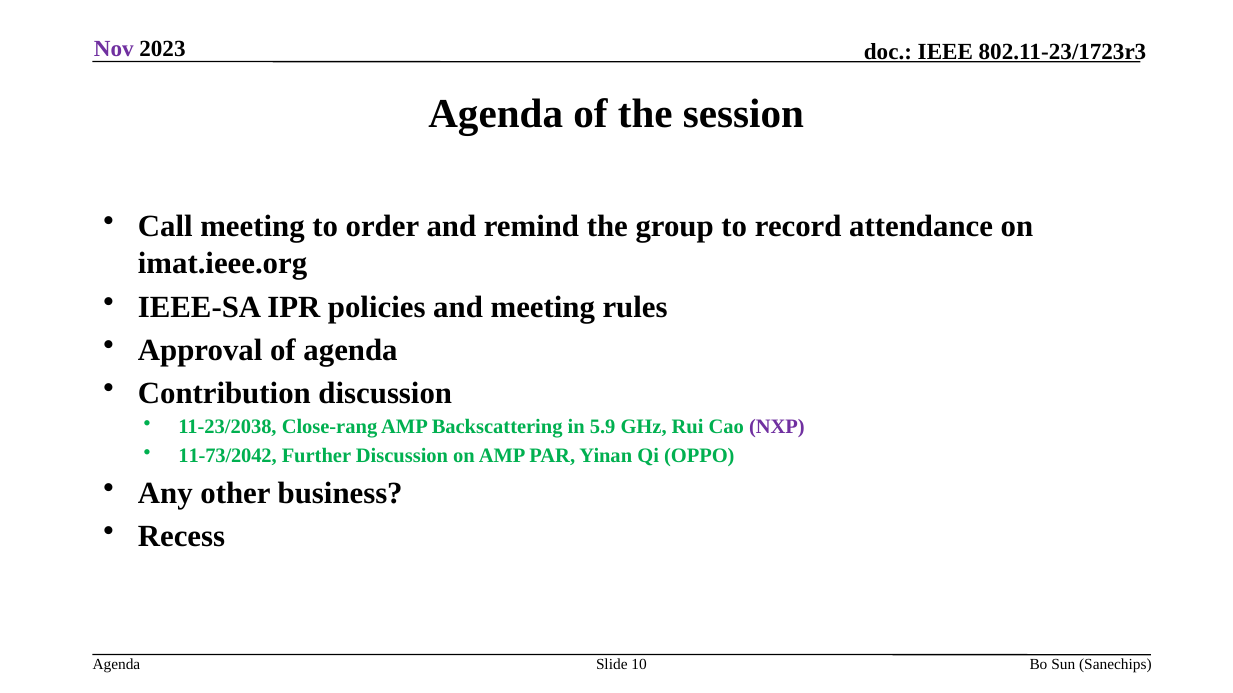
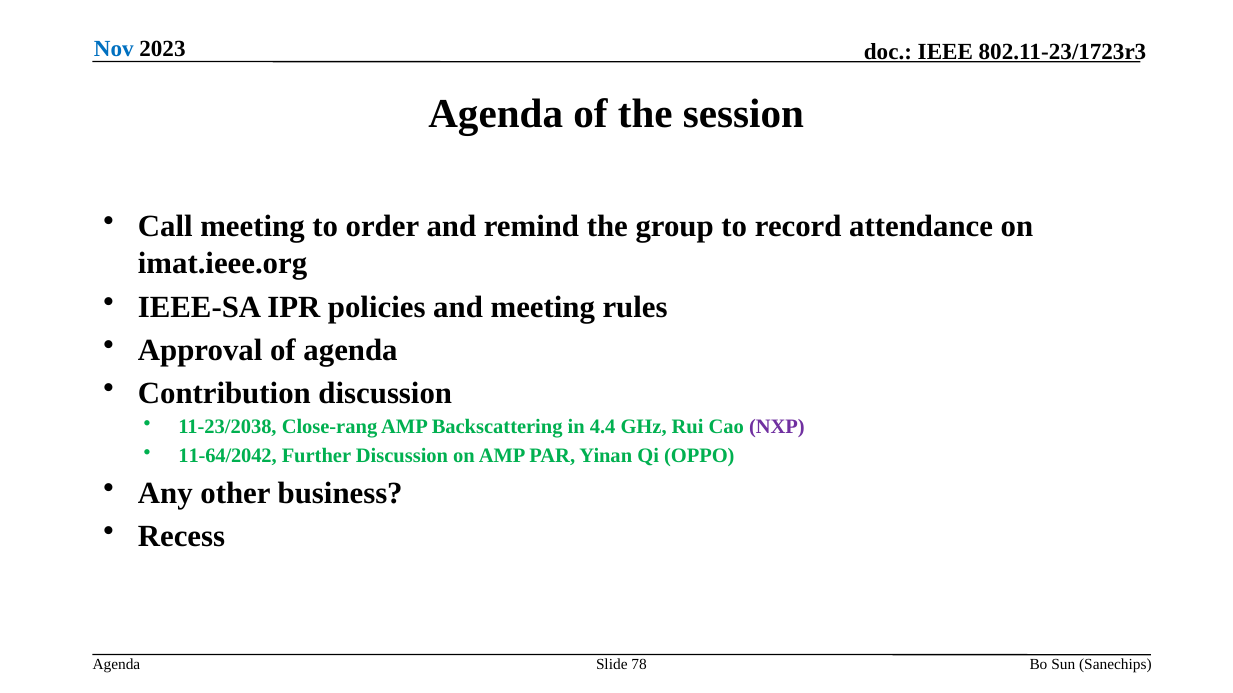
Nov colour: purple -> blue
5.9: 5.9 -> 4.4
11-73/2042: 11-73/2042 -> 11-64/2042
10: 10 -> 78
